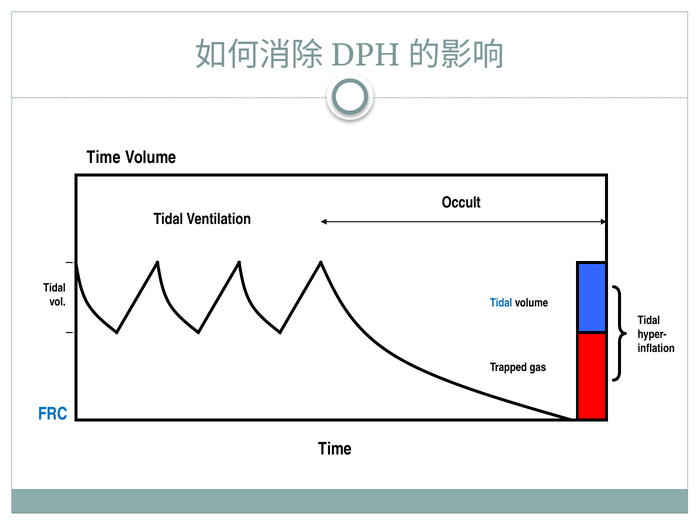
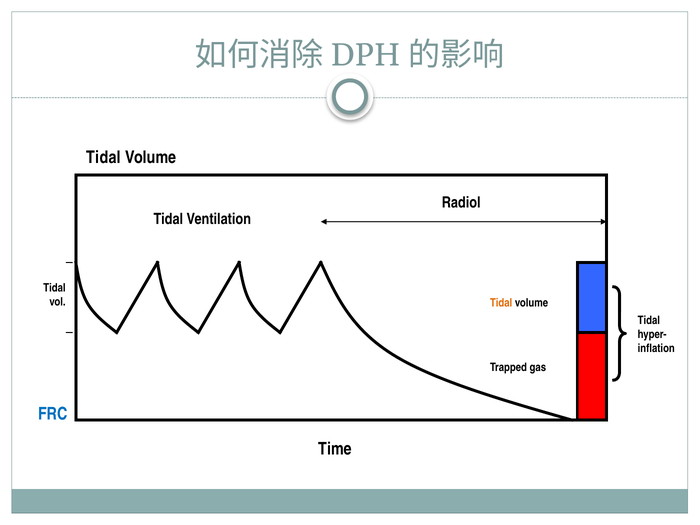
Time at (104, 158): Time -> Tidal
Occult: Occult -> Radiol
Tidal at (501, 303) colour: blue -> orange
